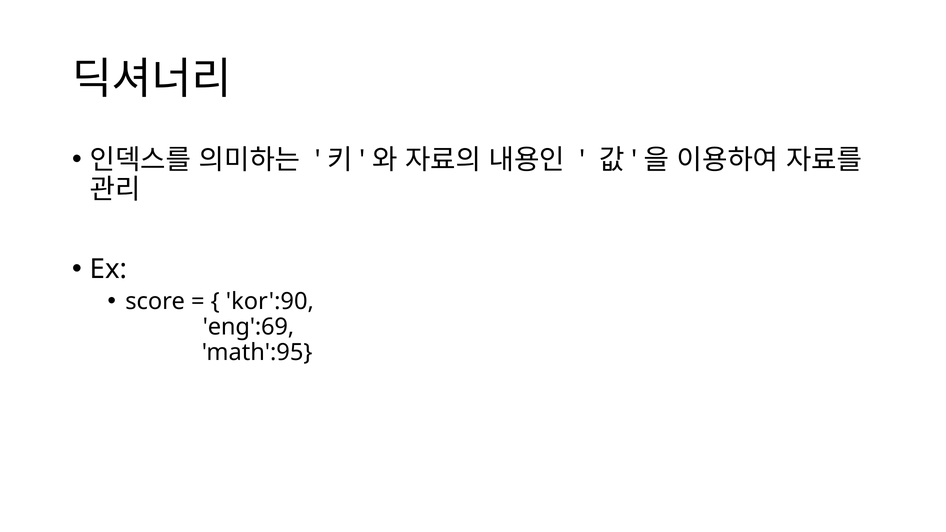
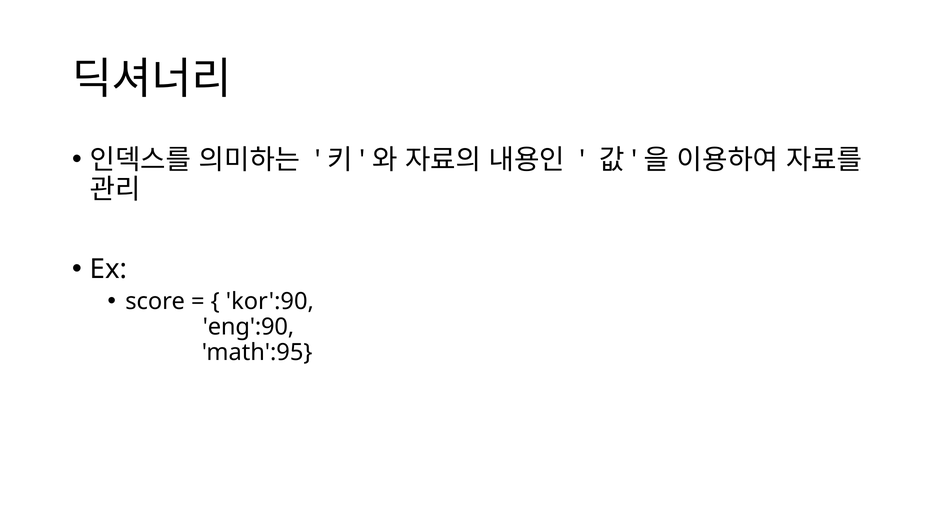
eng':69: eng':69 -> eng':90
